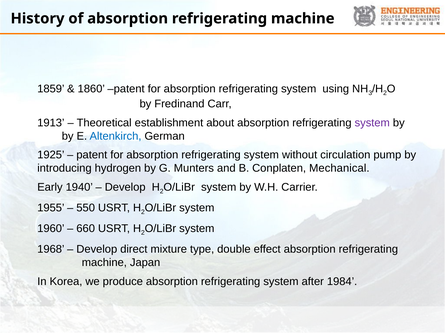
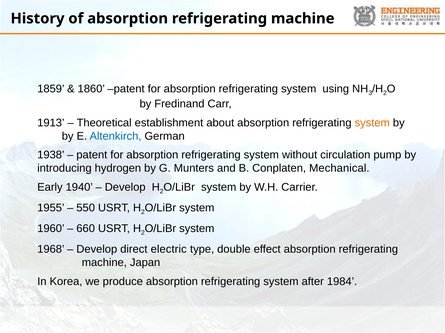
system at (372, 123) colour: purple -> orange
1925: 1925 -> 1938
mixture: mixture -> electric
